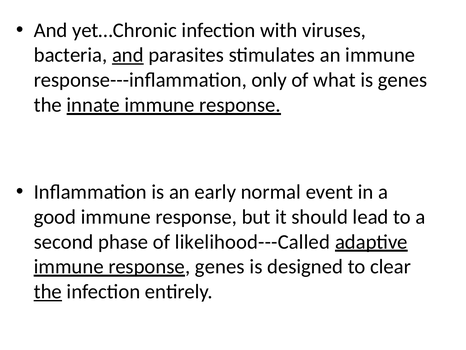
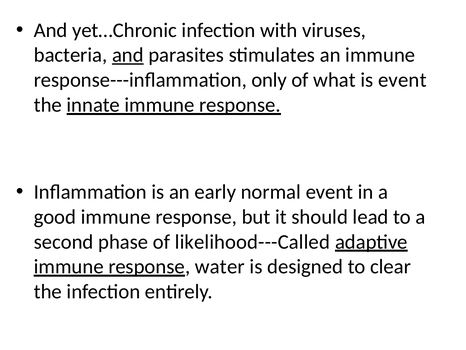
is genes: genes -> event
response genes: genes -> water
the at (48, 291) underline: present -> none
